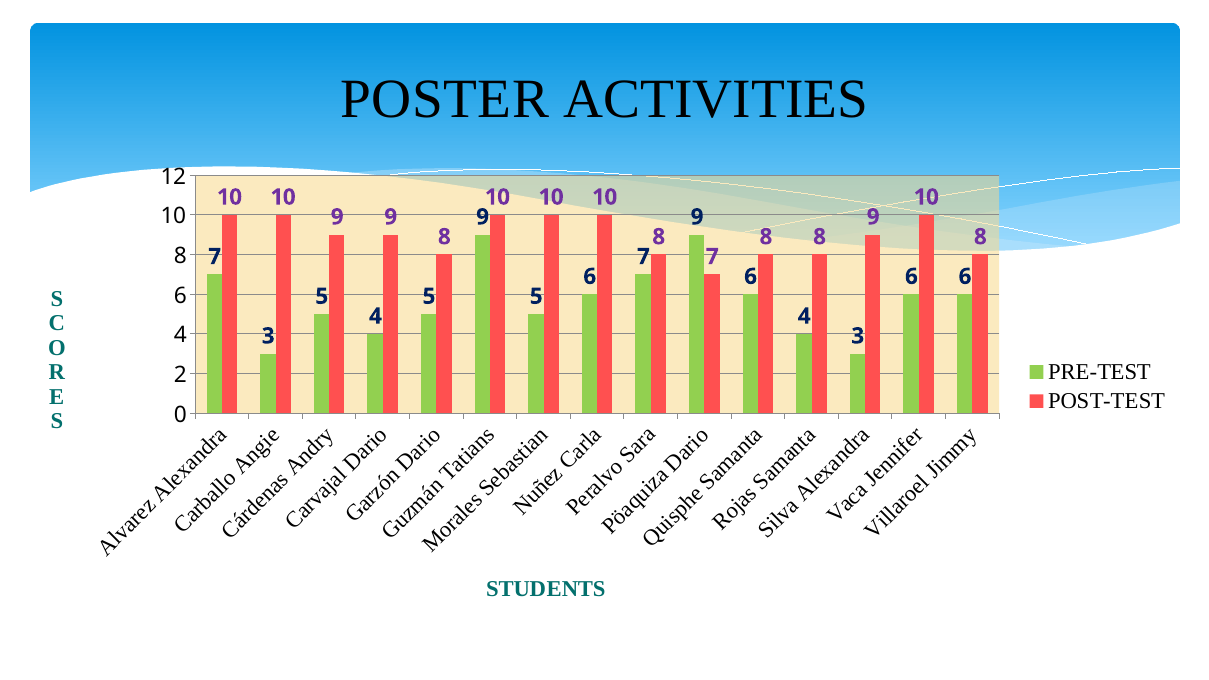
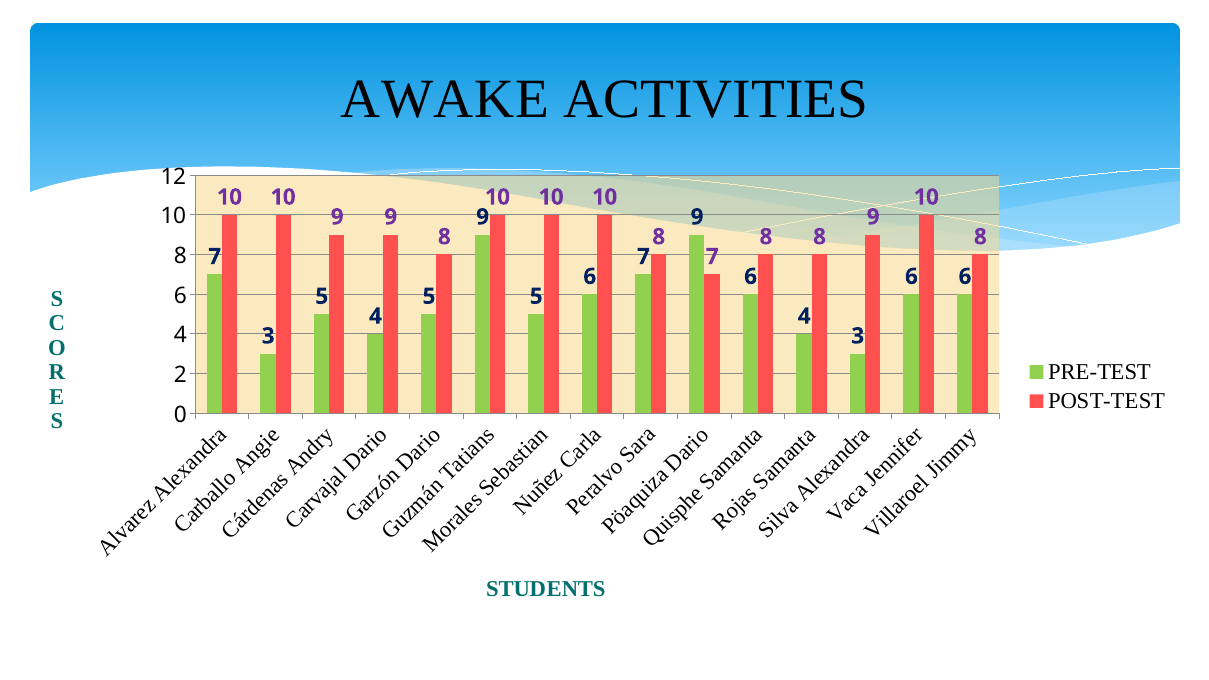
POSTER: POSTER -> AWAKE
